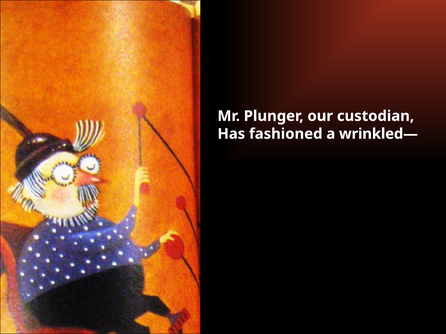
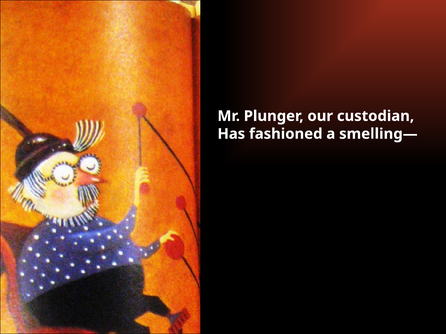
wrinkled—: wrinkled— -> smelling—
